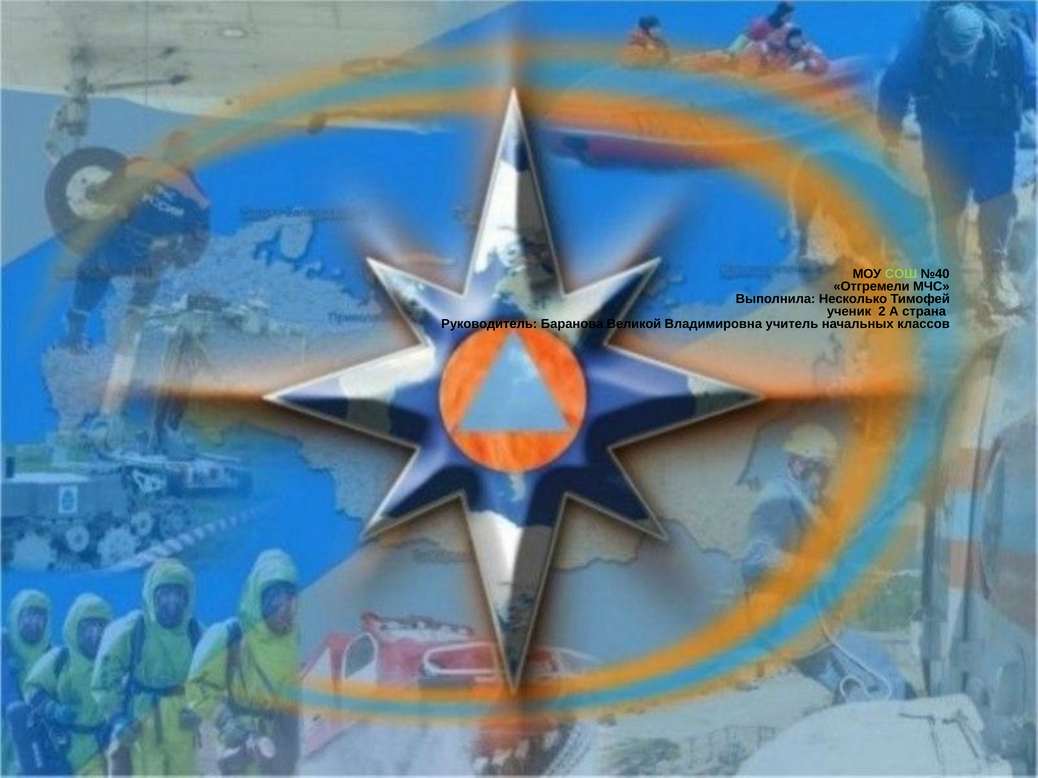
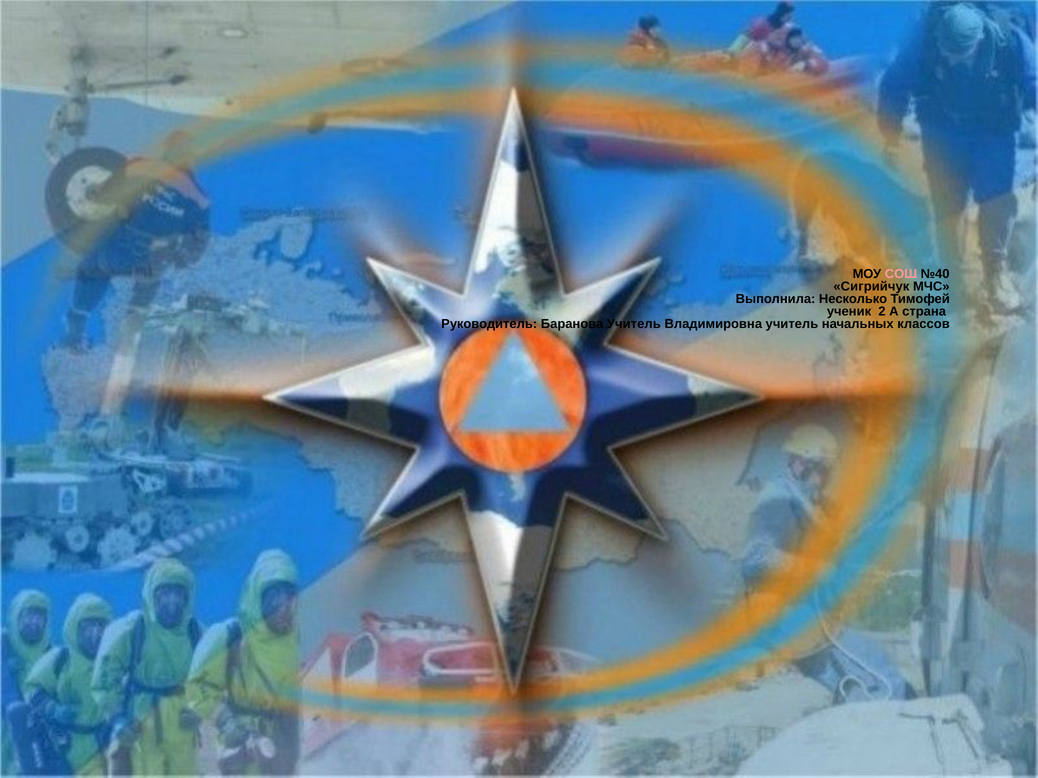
СОШ colour: light green -> pink
Отгремели: Отгремели -> Сигрийчук
Баранова Великой: Великой -> Учитель
